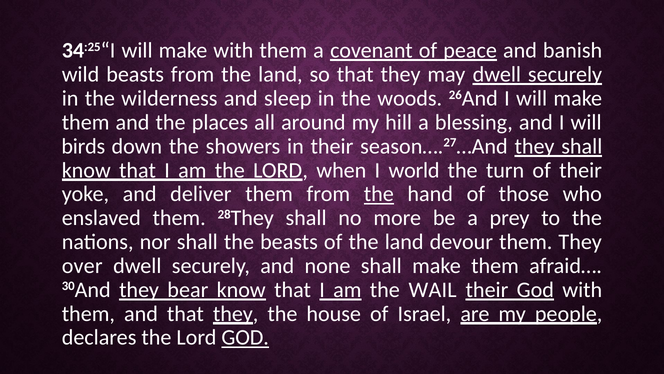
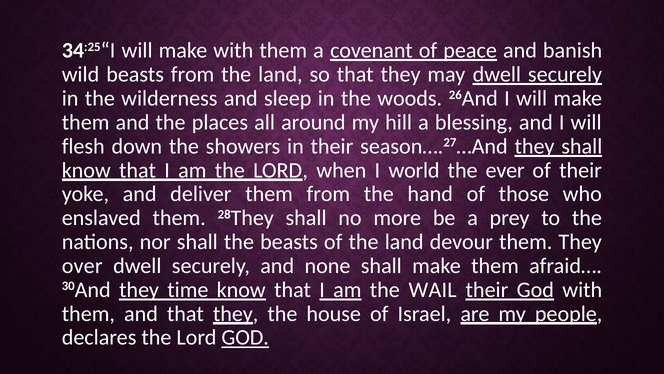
birds: birds -> flesh
turn: turn -> ever
the at (379, 194) underline: present -> none
bear: bear -> time
